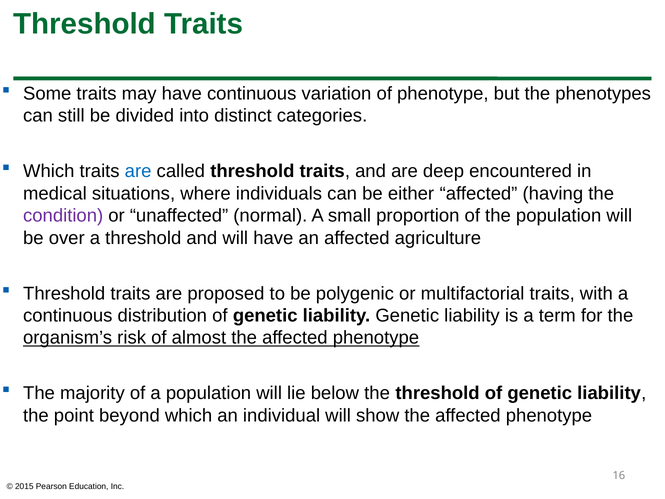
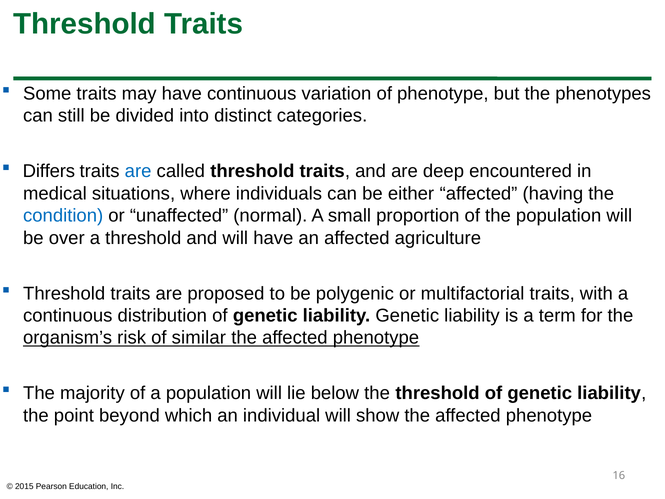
Which at (49, 171): Which -> Differs
condition colour: purple -> blue
almost: almost -> similar
